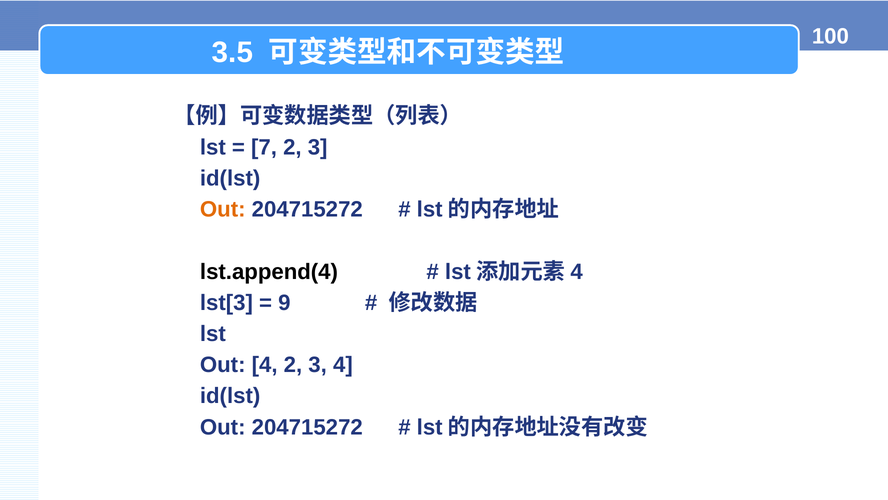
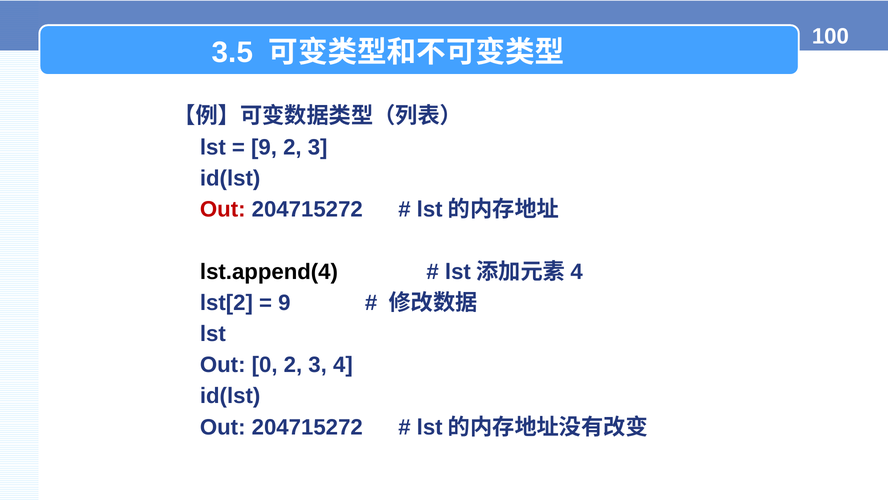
7 at (264, 147): 7 -> 9
Out at (223, 209) colour: orange -> red
lst[3: lst[3 -> lst[2
Out 4: 4 -> 0
